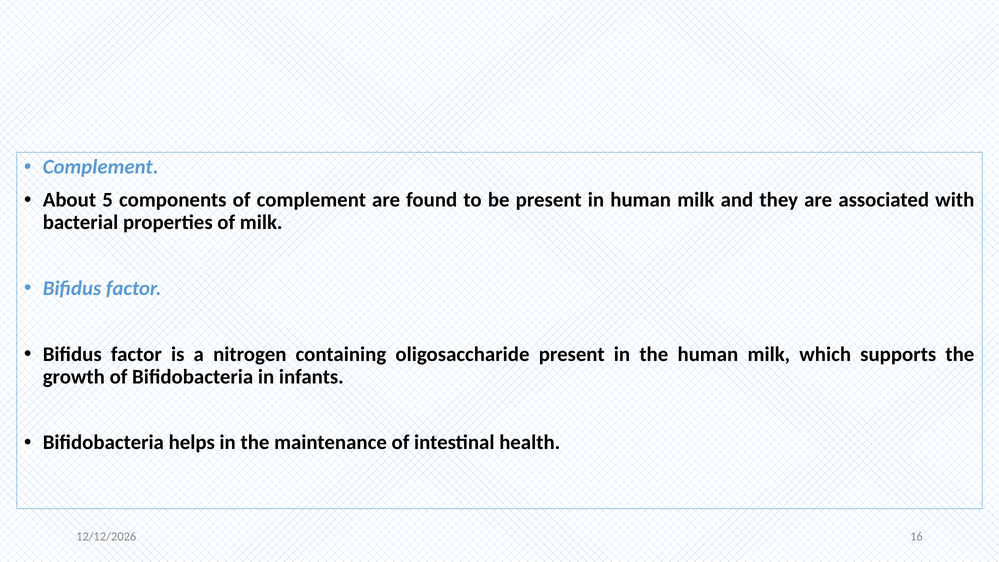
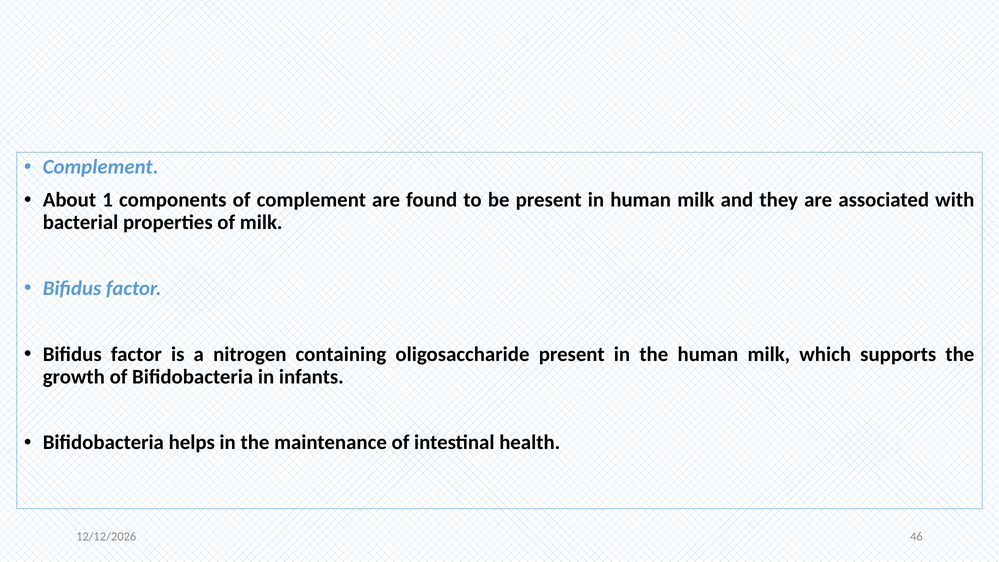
5: 5 -> 1
16: 16 -> 46
